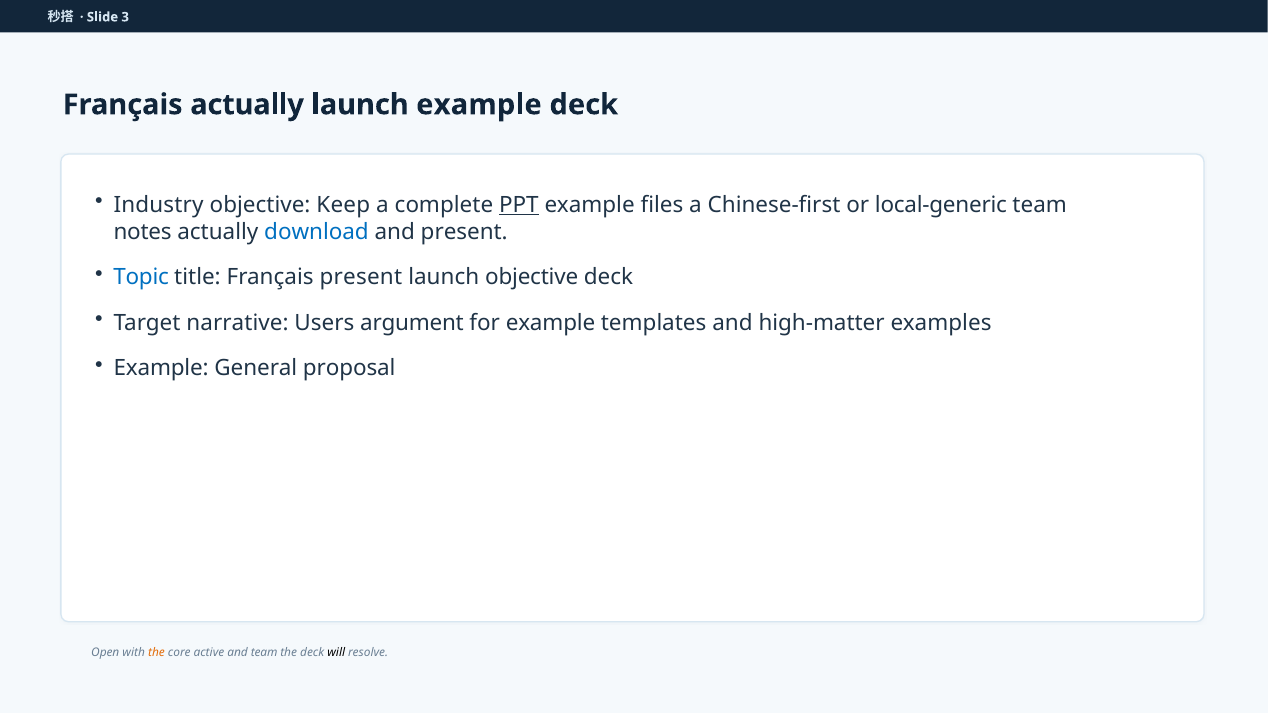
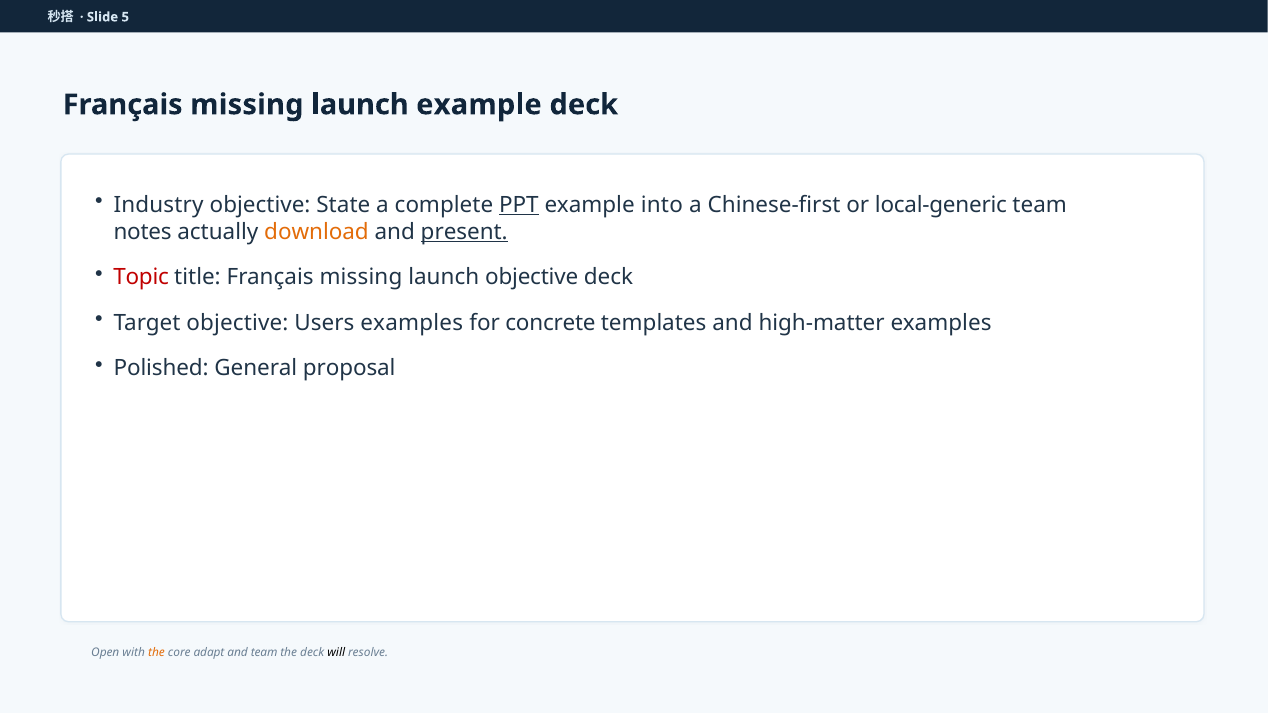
3: 3 -> 5
actually at (247, 105): actually -> missing
Keep: Keep -> State
files: files -> into
download colour: blue -> orange
present at (464, 232) underline: none -> present
Topic colour: blue -> red
title Français present: present -> missing
Target narrative: narrative -> objective
Users argument: argument -> examples
for example: example -> concrete
Example at (161, 369): Example -> Polished
active: active -> adapt
